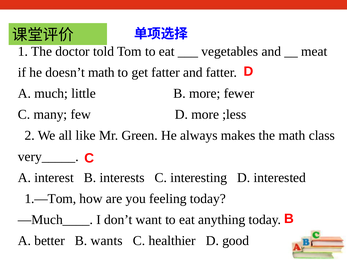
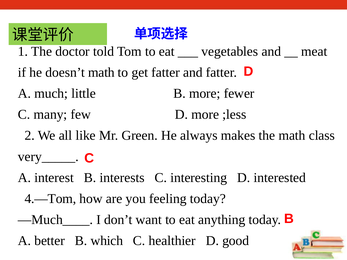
1.—Tom: 1.—Tom -> 4.—Tom
wants: wants -> which
